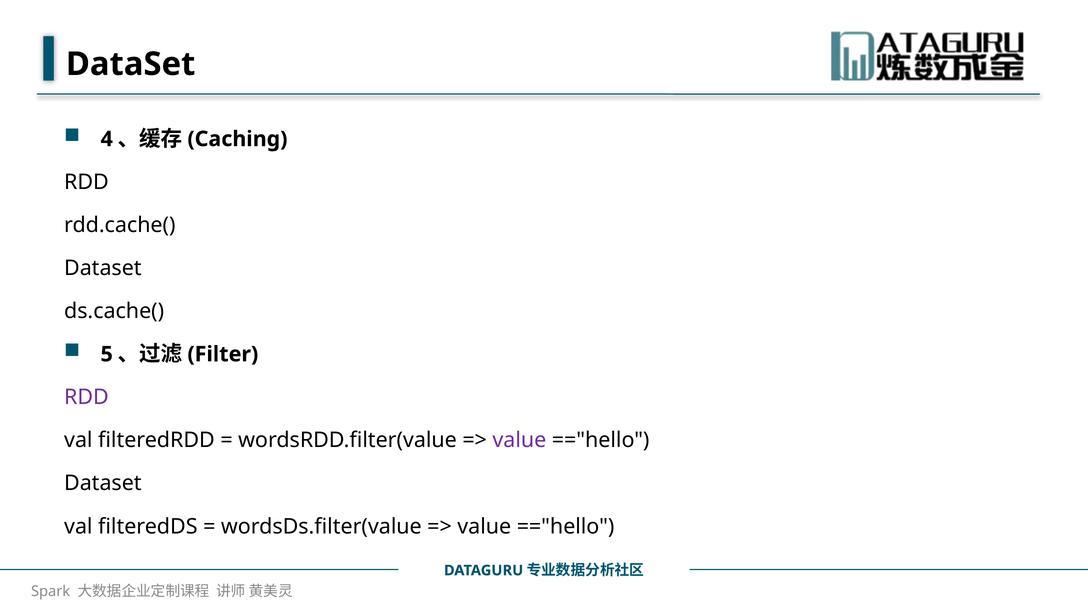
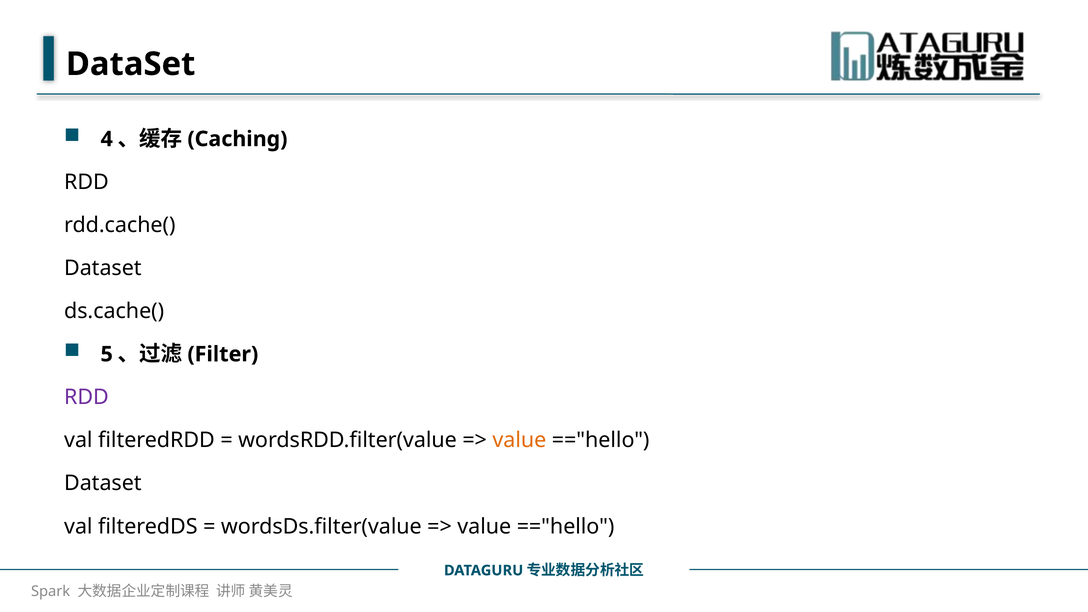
value at (519, 440) colour: purple -> orange
